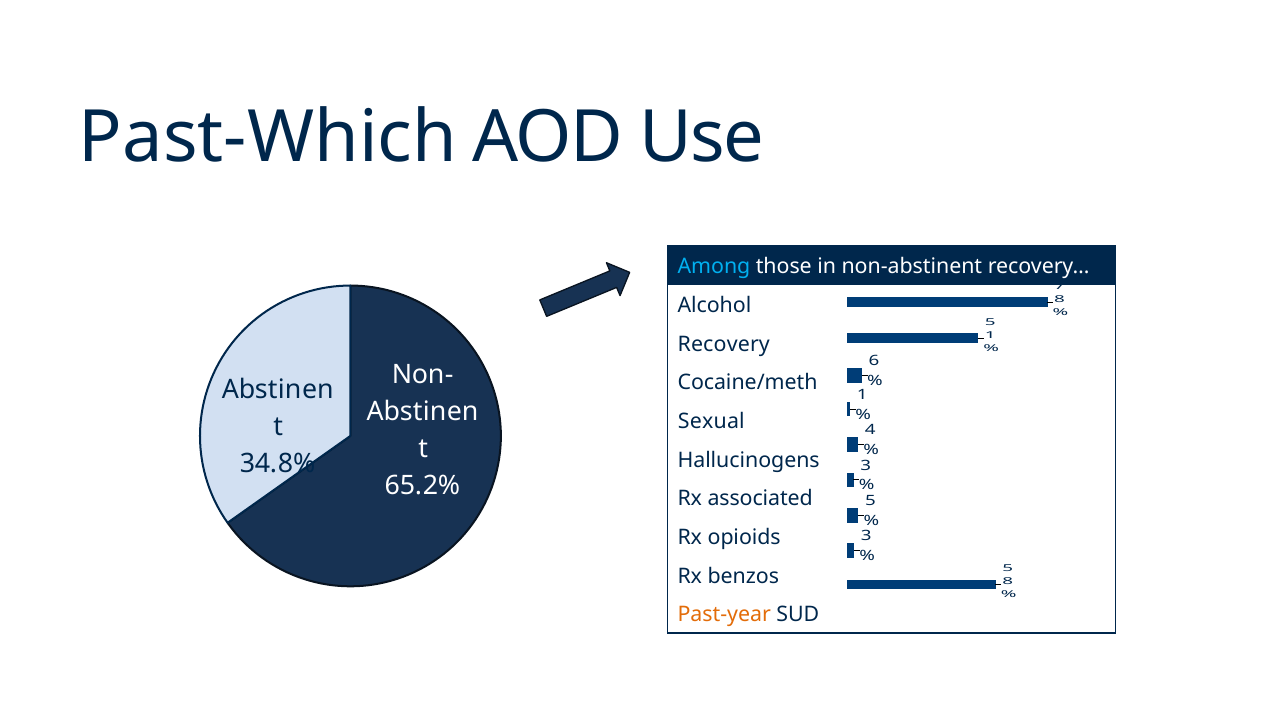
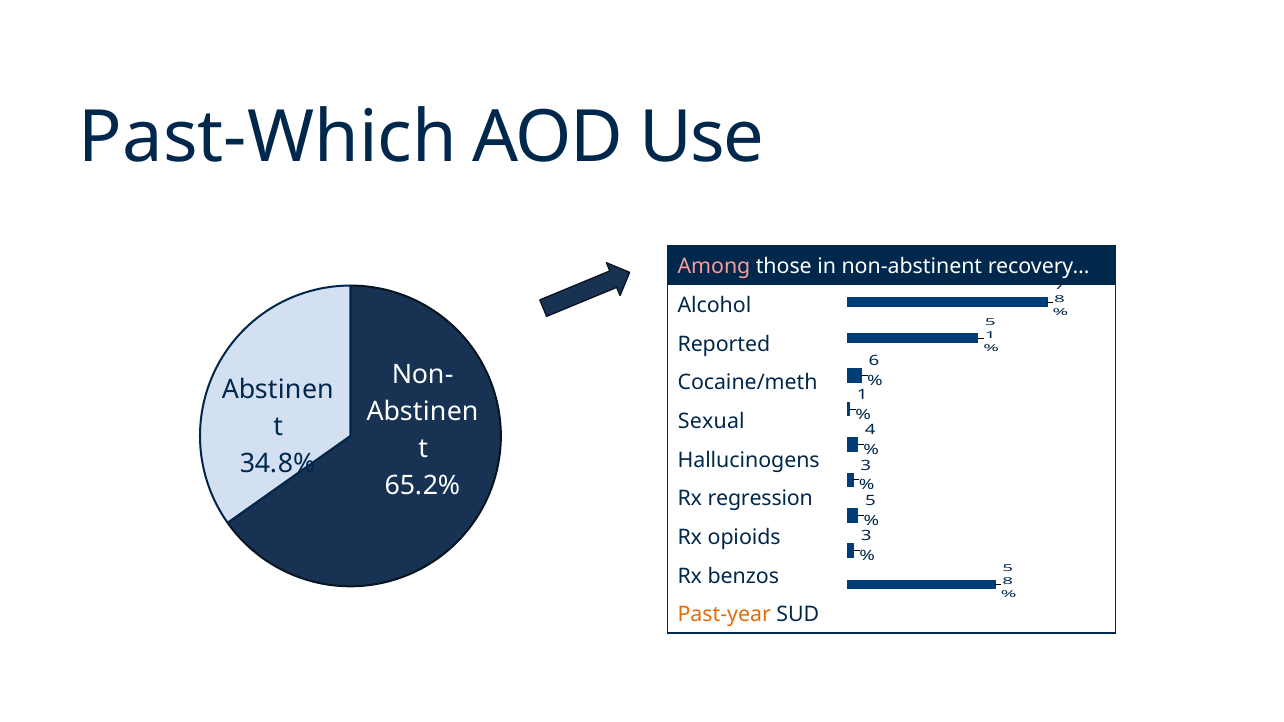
Among colour: light blue -> pink
Recovery: Recovery -> Reported
associated: associated -> regression
